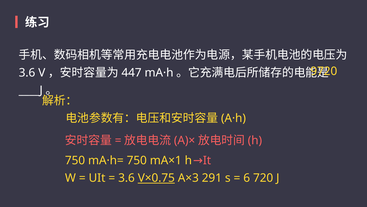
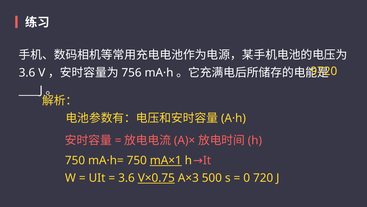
447: 447 -> 756
mA×1 underline: none -> present
291: 291 -> 500
6: 6 -> 0
